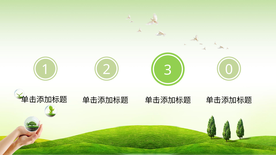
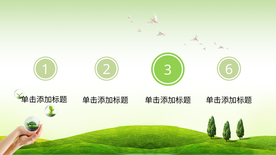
0: 0 -> 6
